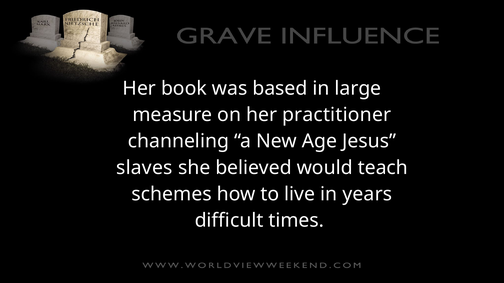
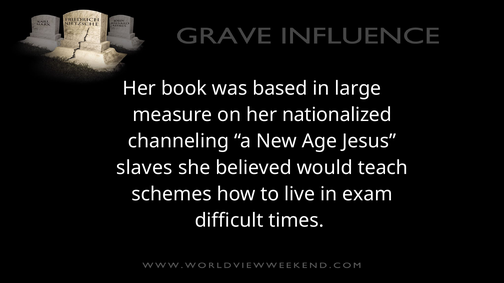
practitioner: practitioner -> nationalized
years: years -> exam
